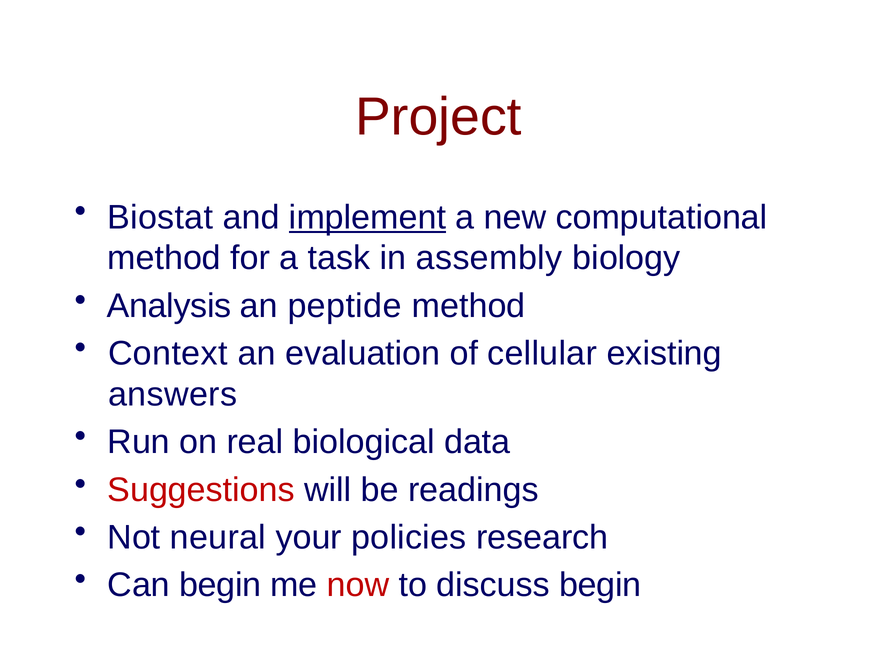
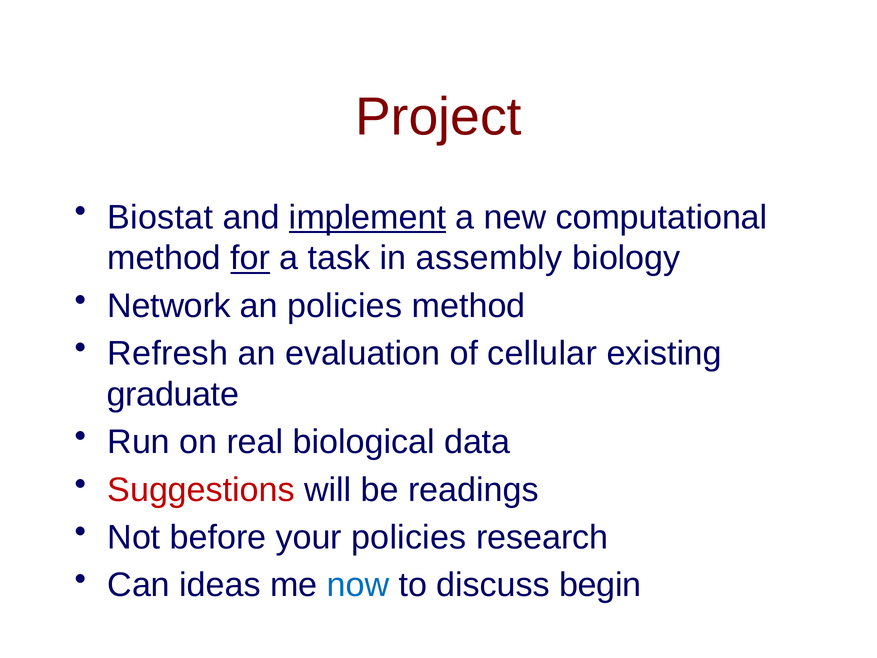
for underline: none -> present
Analysis: Analysis -> Network
an peptide: peptide -> policies
Context: Context -> Refresh
answers: answers -> graduate
neural: neural -> before
Can begin: begin -> ideas
now colour: red -> blue
